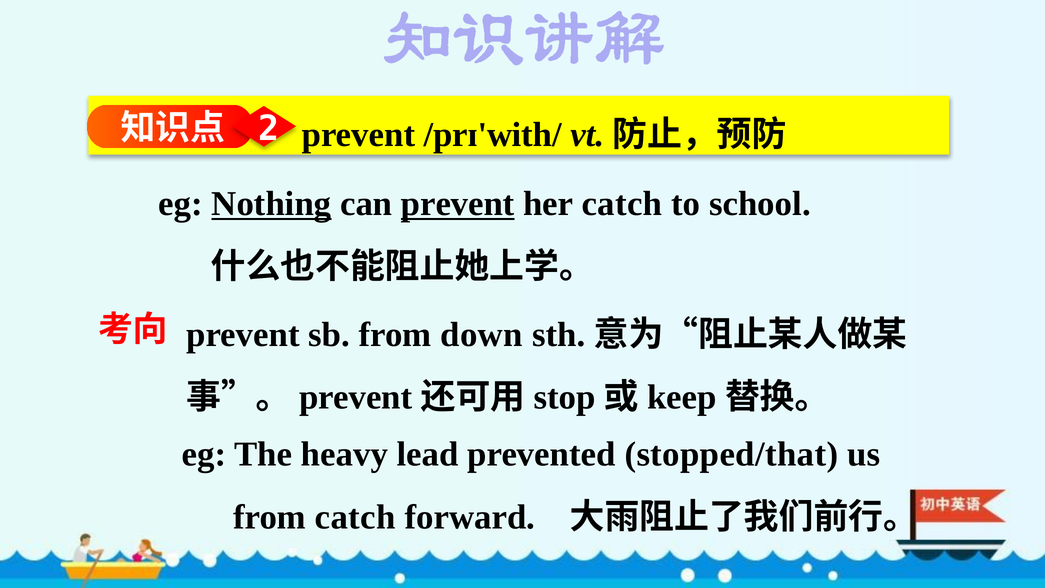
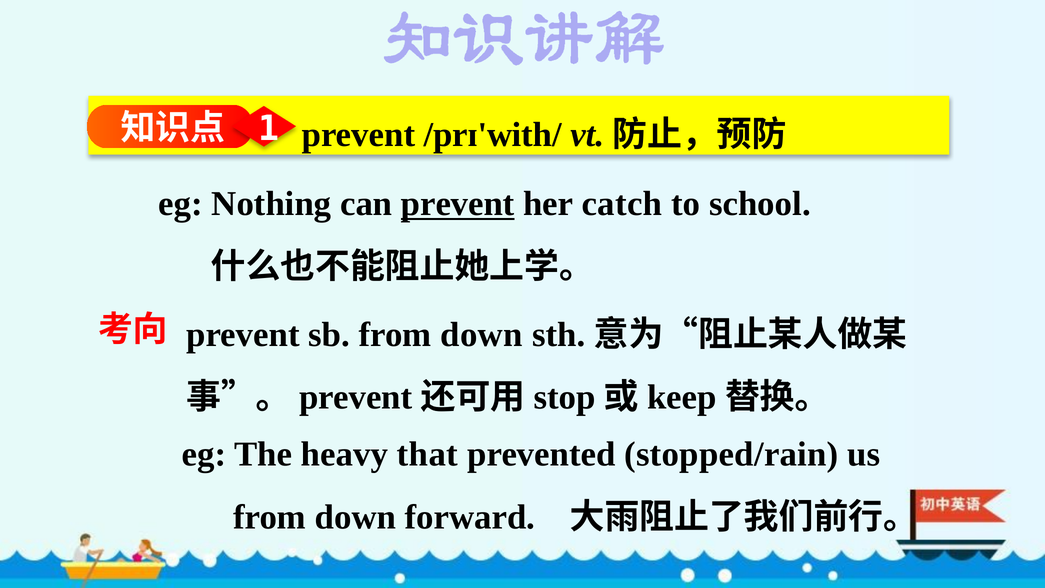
2: 2 -> 1
Nothing underline: present -> none
lead: lead -> that
stopped/that: stopped/that -> stopped/rain
catch at (355, 517): catch -> down
